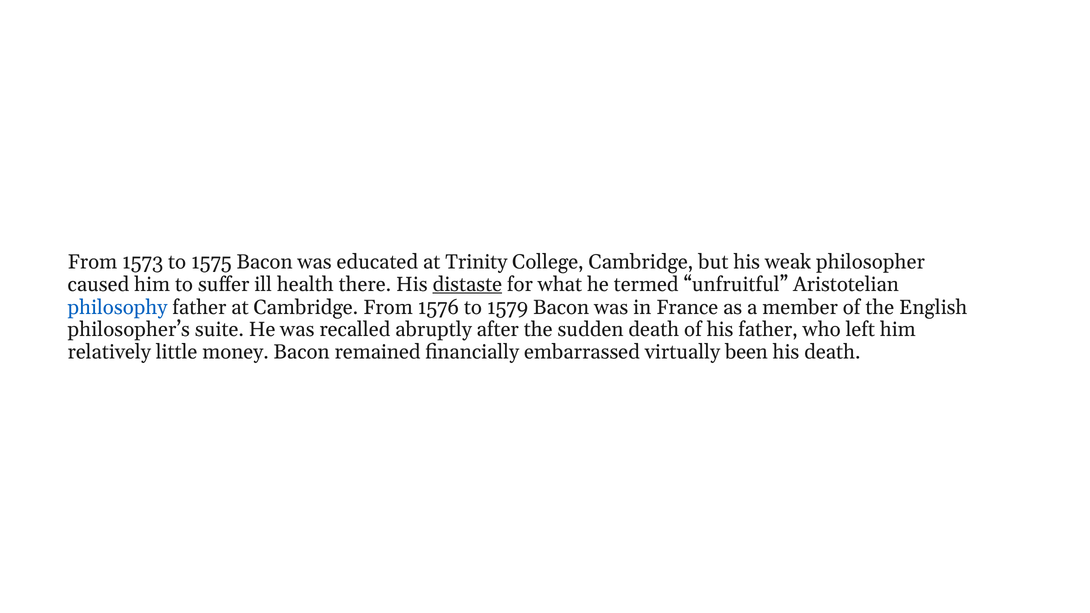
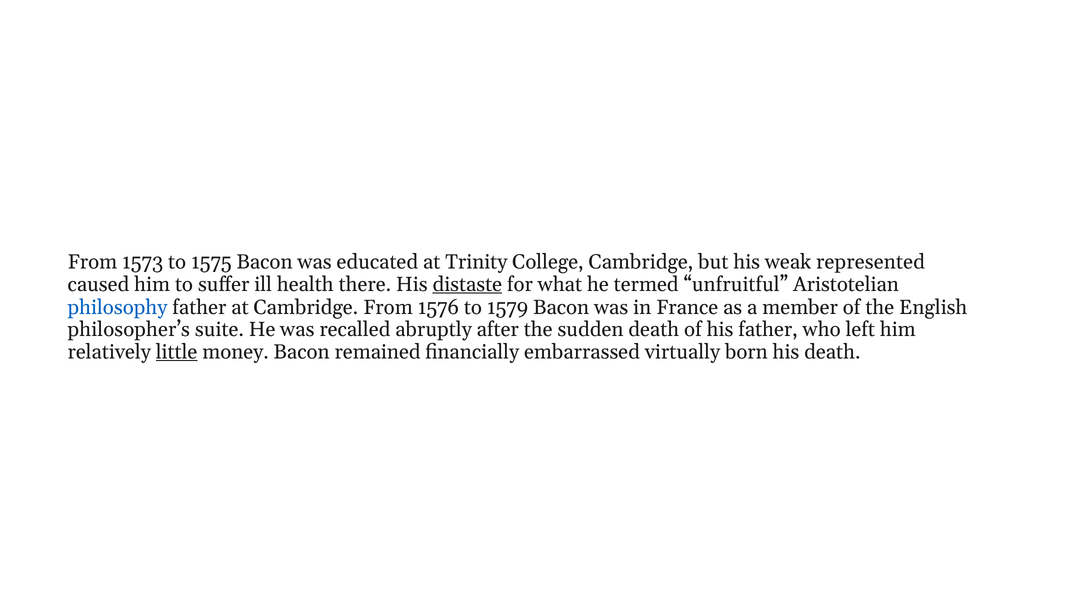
philosopher: philosopher -> represented
little underline: none -> present
been: been -> born
